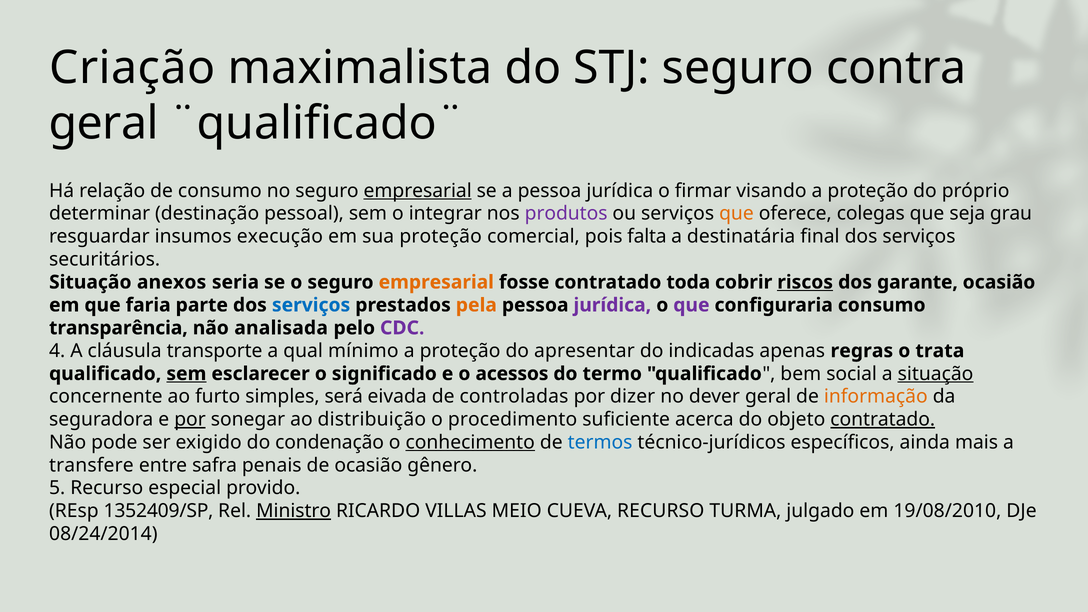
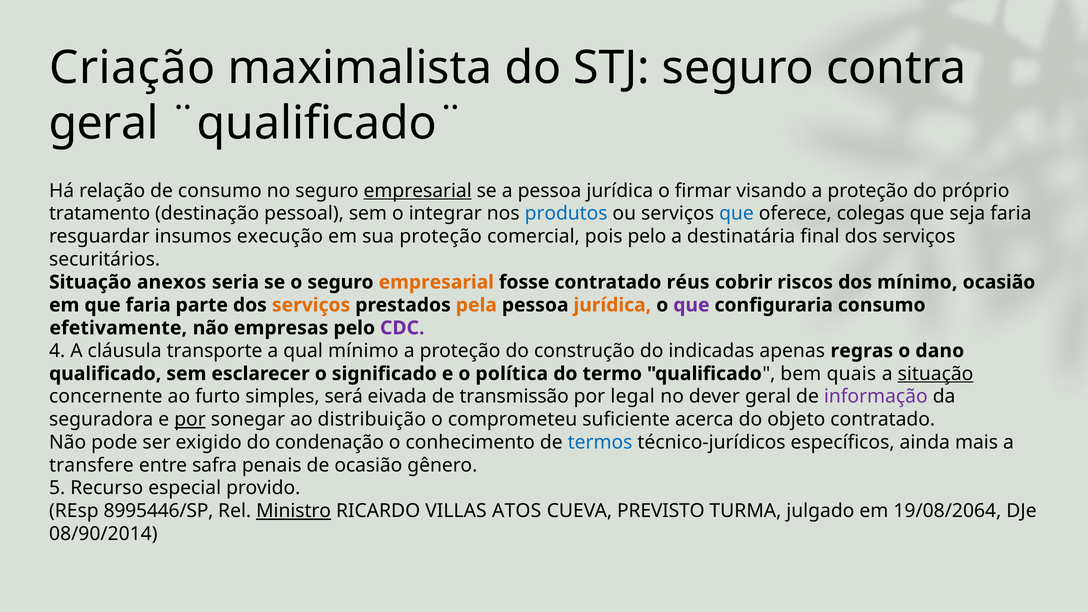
determinar: determinar -> tratamento
produtos colour: purple -> blue
que at (736, 214) colour: orange -> blue
seja grau: grau -> faria
pois falta: falta -> pelo
toda: toda -> réus
riscos underline: present -> none
dos garante: garante -> mínimo
serviços at (311, 305) colour: blue -> orange
jurídica at (612, 305) colour: purple -> orange
transparência: transparência -> efetivamente
analisada: analisada -> empresas
apresentar: apresentar -> construção
trata: trata -> dano
sem at (186, 374) underline: present -> none
acessos: acessos -> política
social: social -> quais
controladas: controladas -> transmissão
dizer: dizer -> legal
informação colour: orange -> purple
procedimento: procedimento -> comprometeu
contratado at (883, 419) underline: present -> none
conhecimento underline: present -> none
1352409/SP: 1352409/SP -> 8995446/SP
MEIO: MEIO -> ATOS
CUEVA RECURSO: RECURSO -> PREVISTO
19/08/2010: 19/08/2010 -> 19/08/2064
08/24/2014: 08/24/2014 -> 08/90/2014
